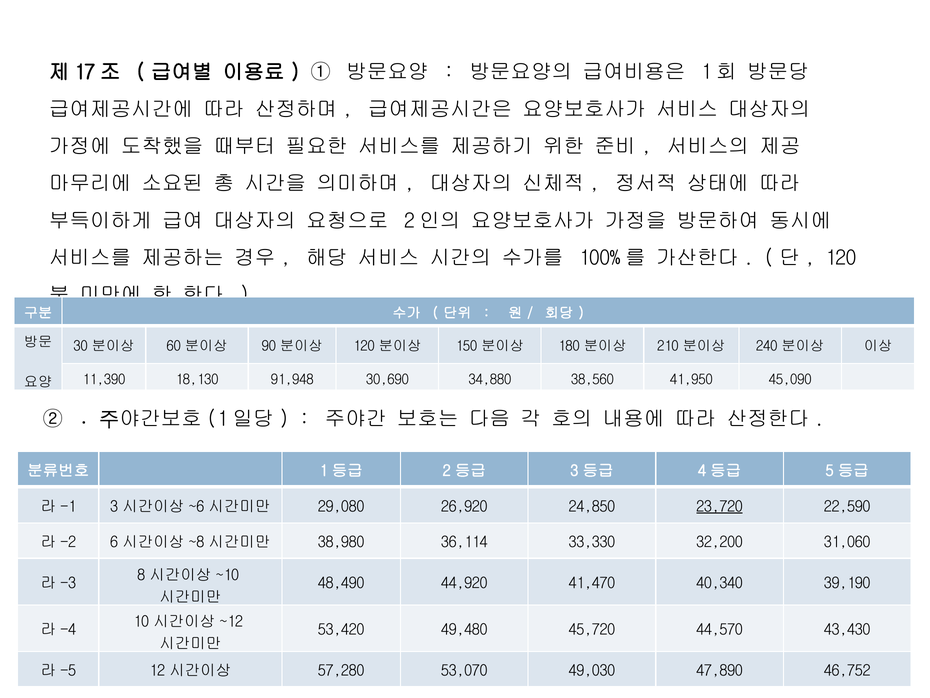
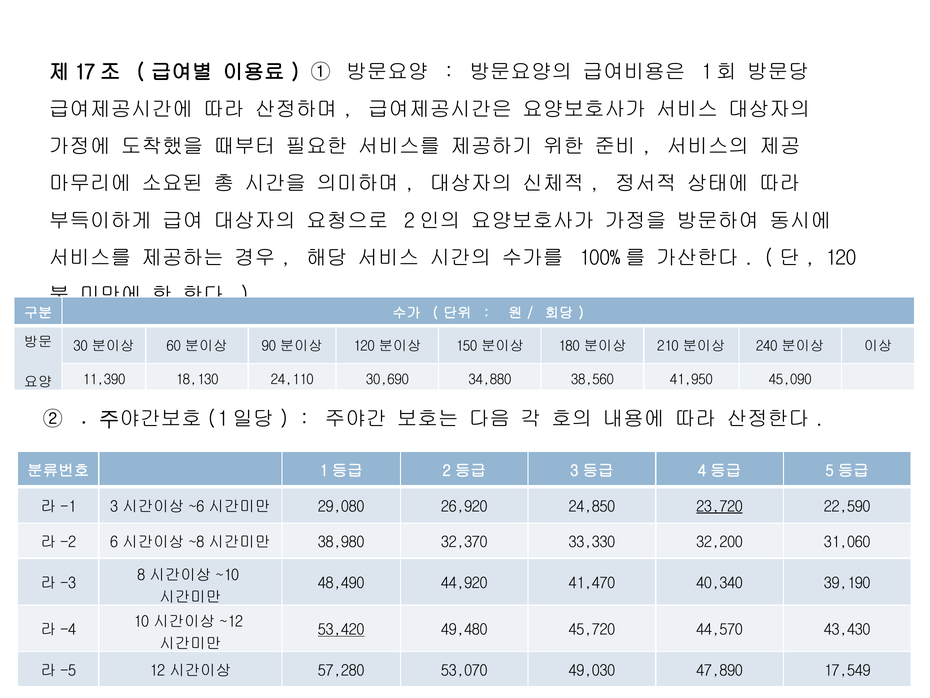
91,948: 91,948 -> 24,110
36,114: 36,114 -> 32,370
53,420 underline: none -> present
46,752: 46,752 -> 17,549
